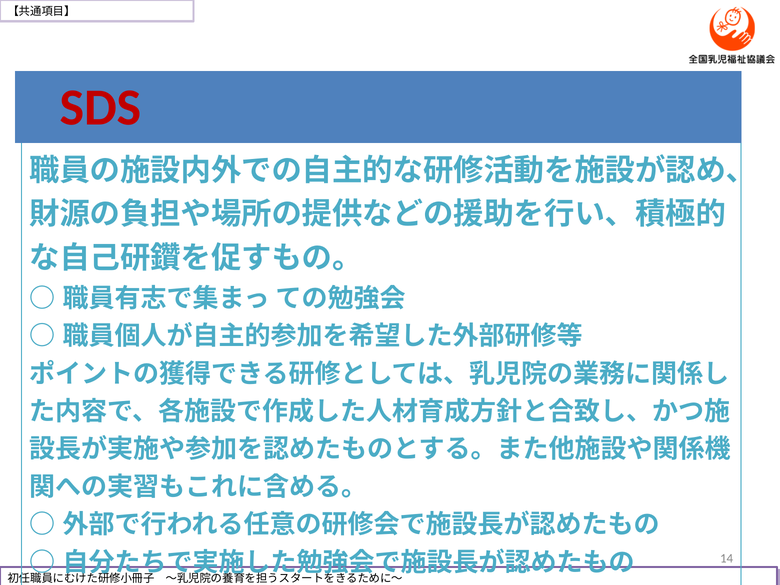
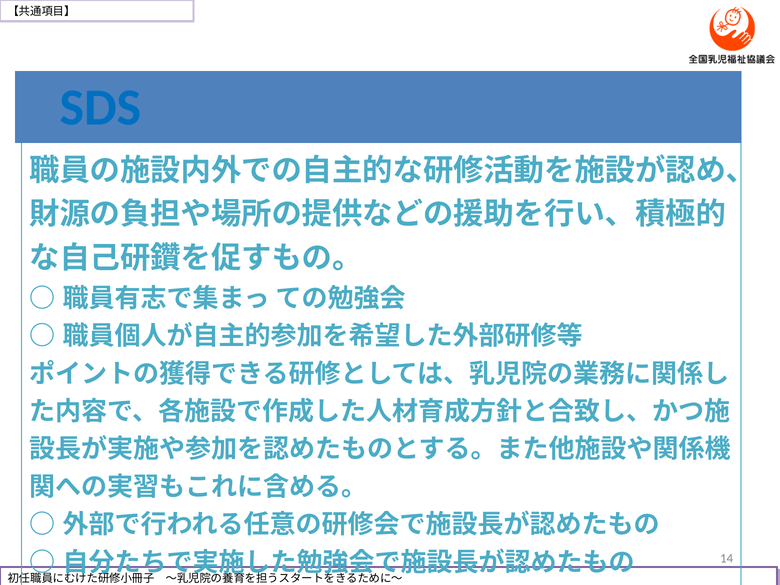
SDS colour: red -> blue
